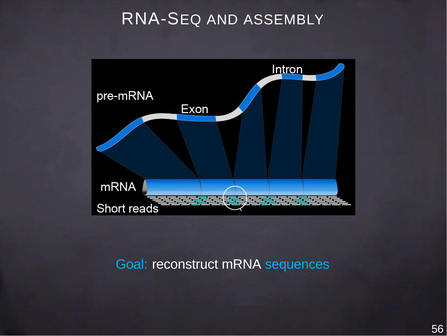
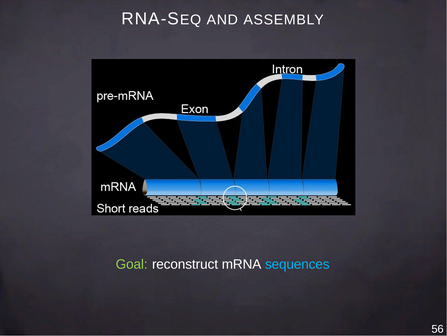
Goal colour: light blue -> light green
